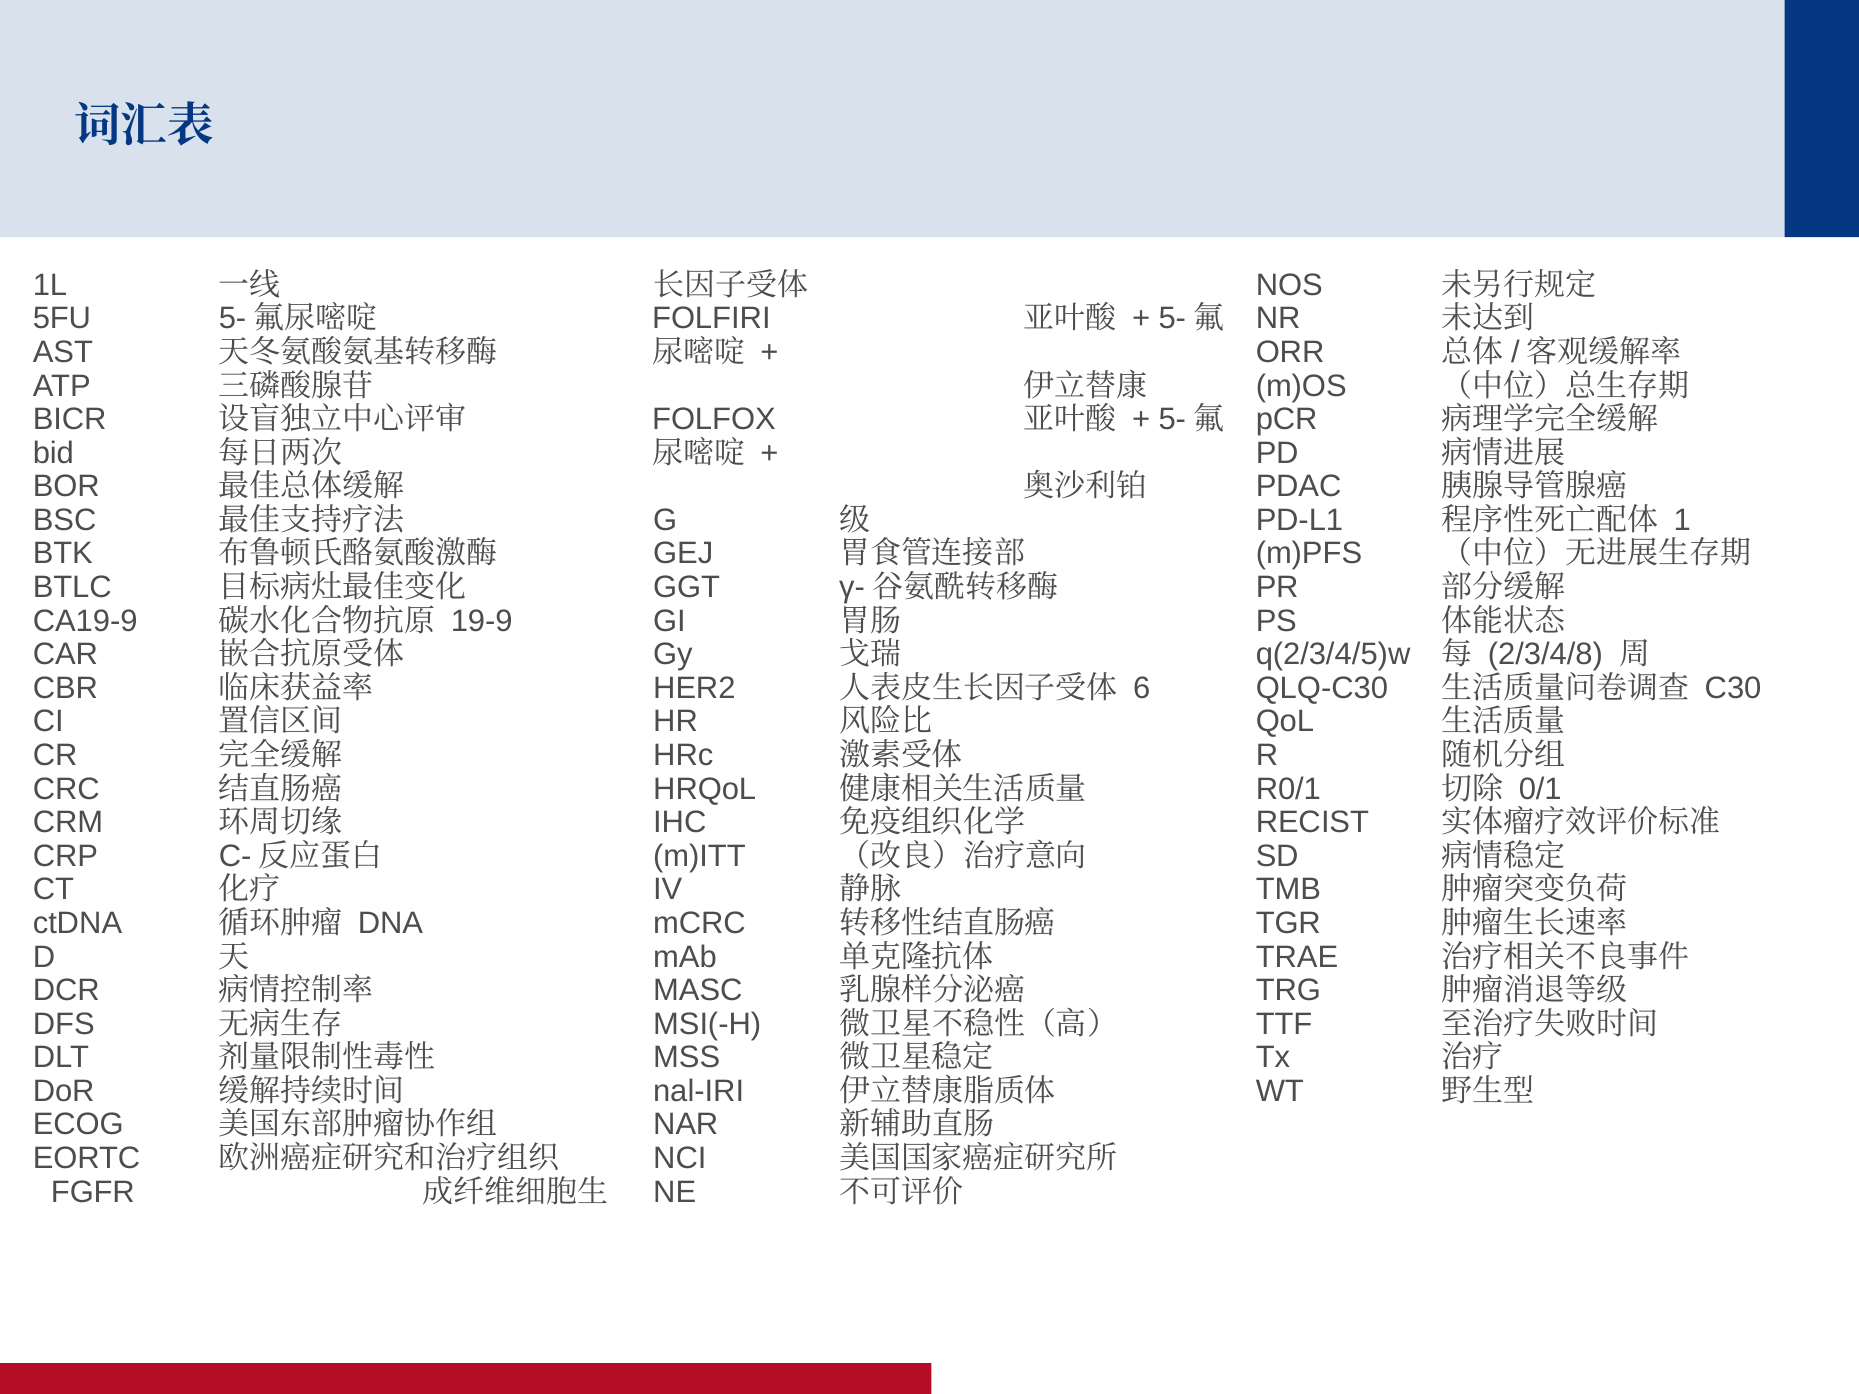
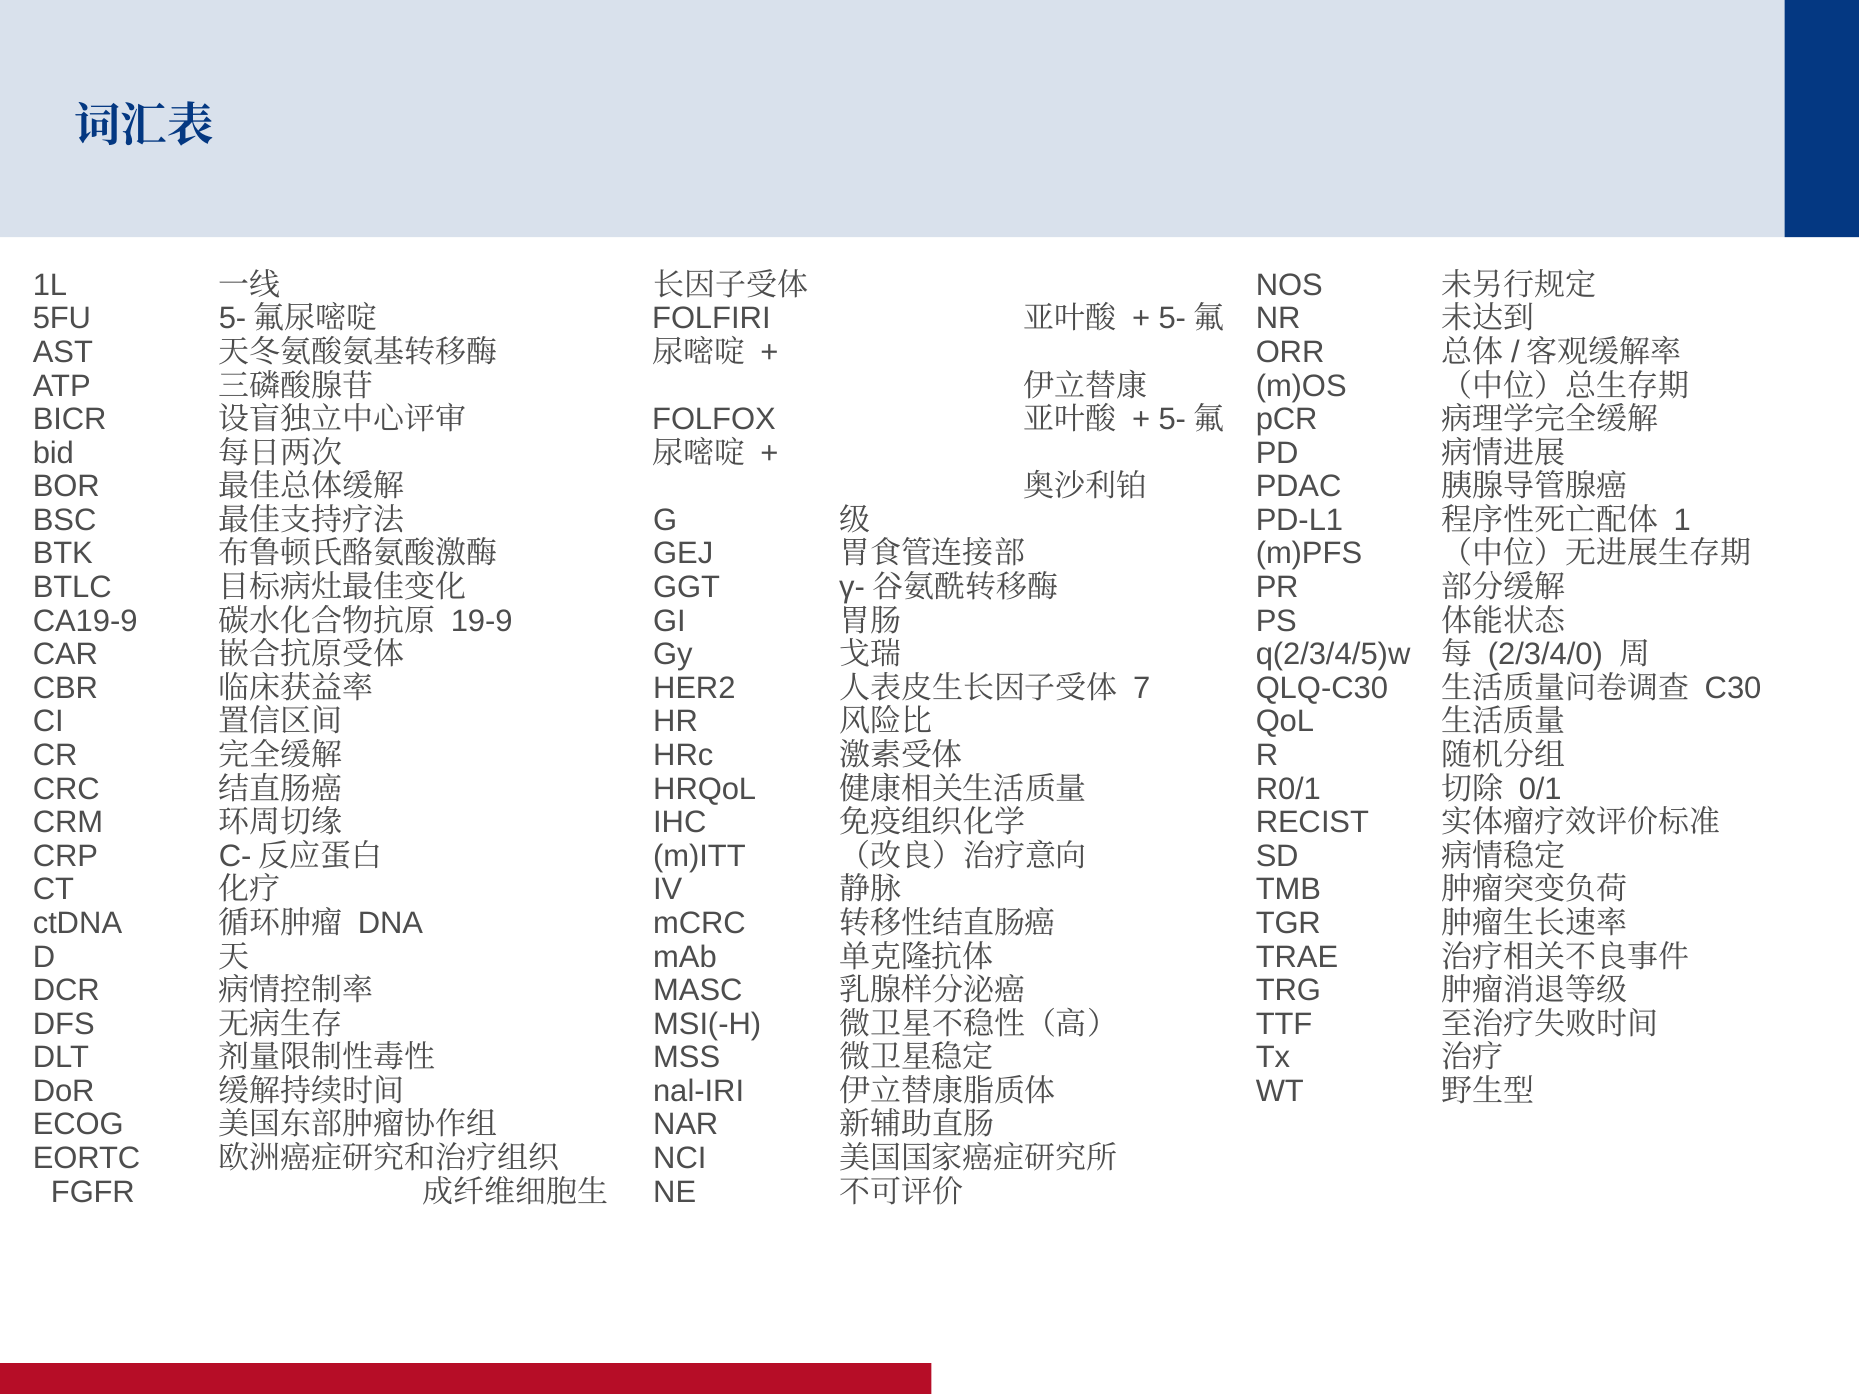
2/3/4/8: 2/3/4/8 -> 2/3/4/0
6: 6 -> 7
